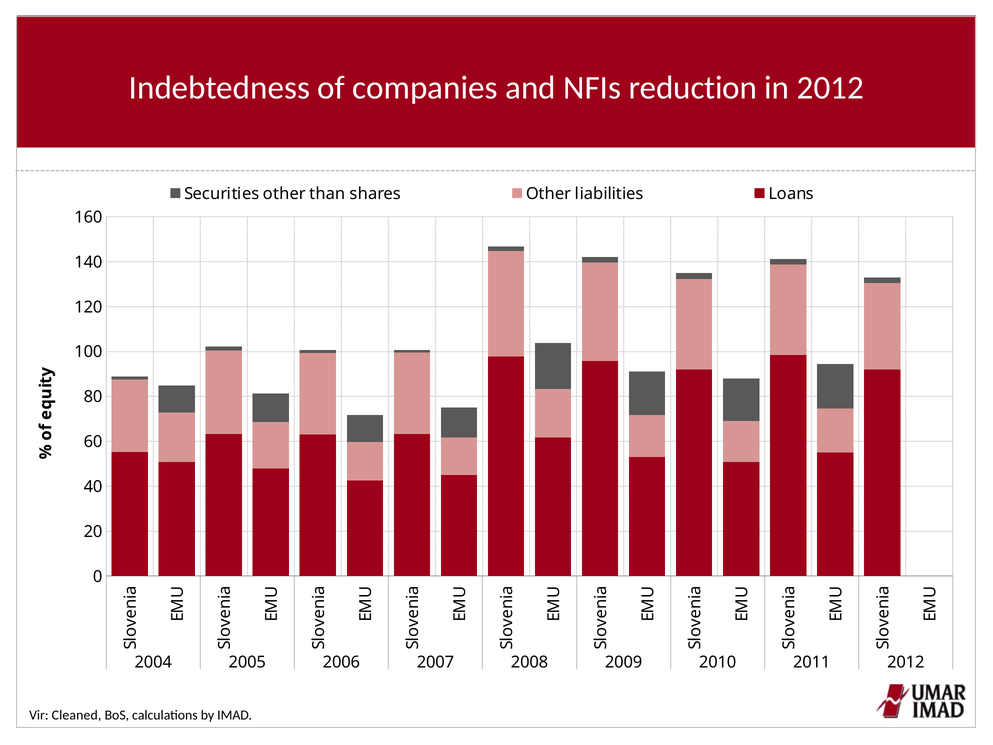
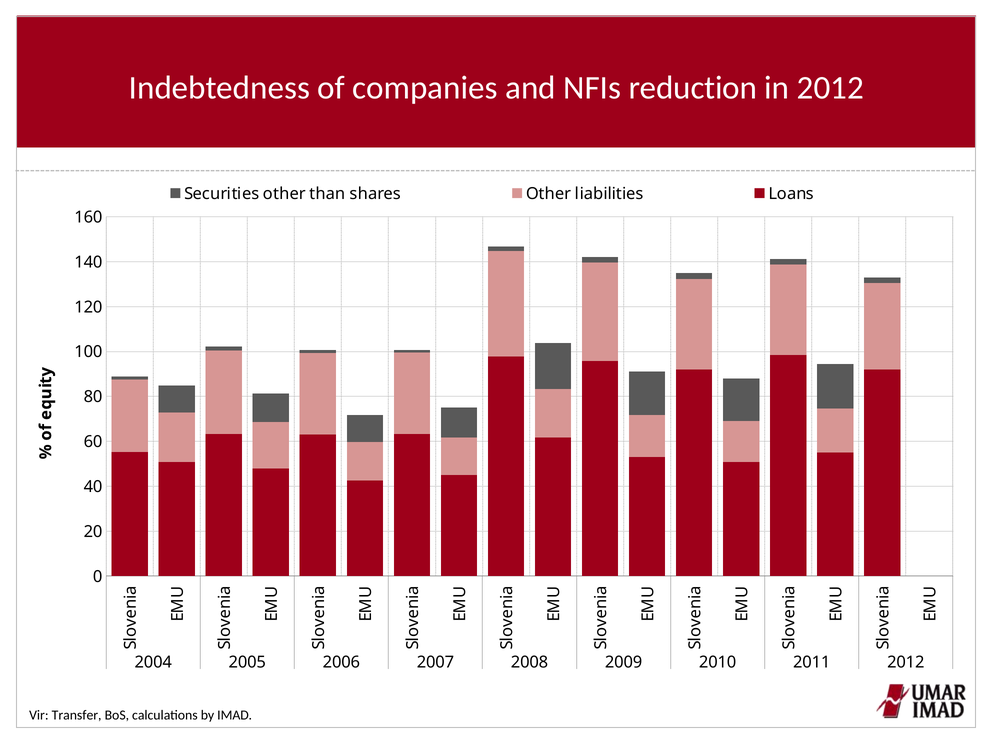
Cleaned: Cleaned -> Transfer
